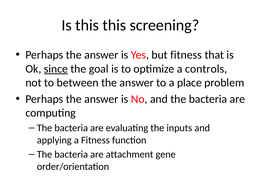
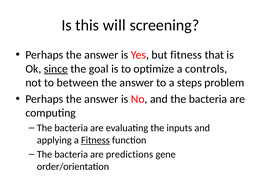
this this: this -> will
place: place -> steps
Fitness at (95, 140) underline: none -> present
attachment: attachment -> predictions
